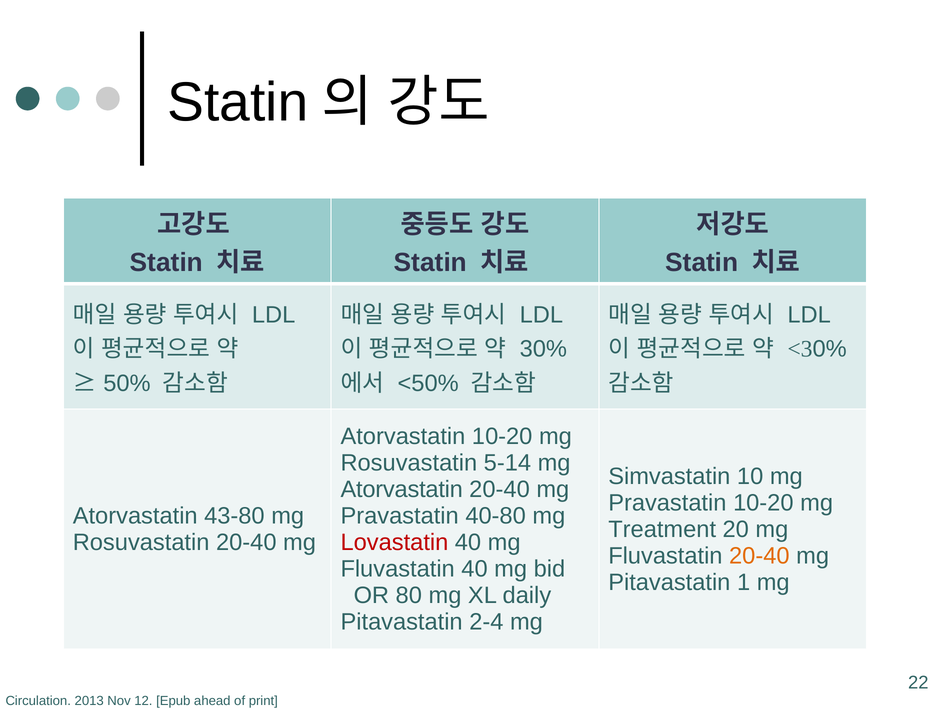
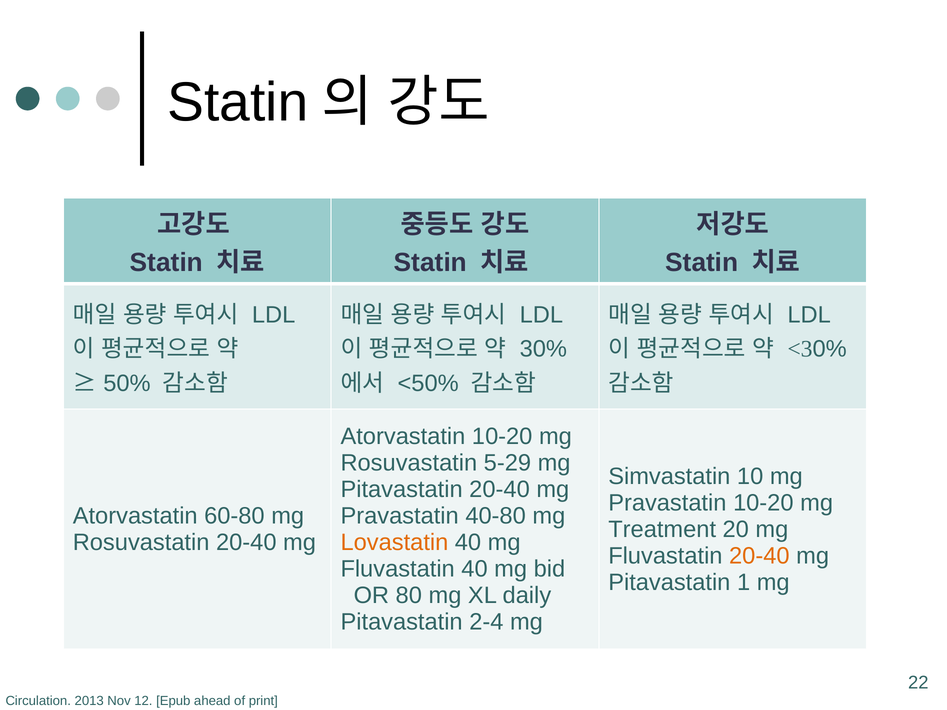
5-14: 5-14 -> 5-29
Atorvastatin at (402, 490): Atorvastatin -> Pitavastatin
43-80: 43-80 -> 60-80
Lovastatin colour: red -> orange
